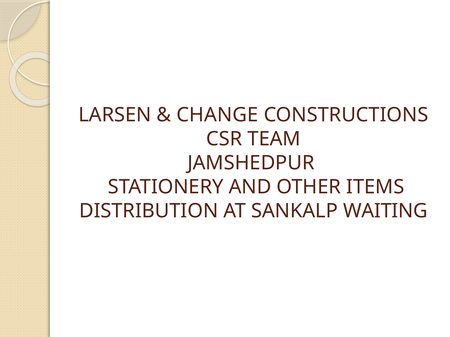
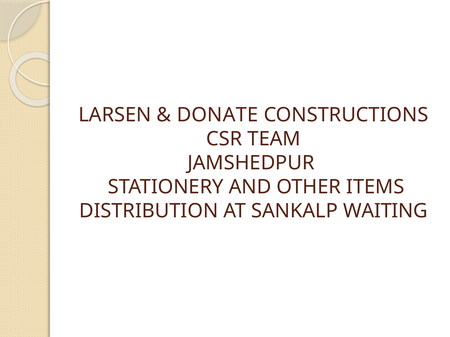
CHANGE: CHANGE -> DONATE
